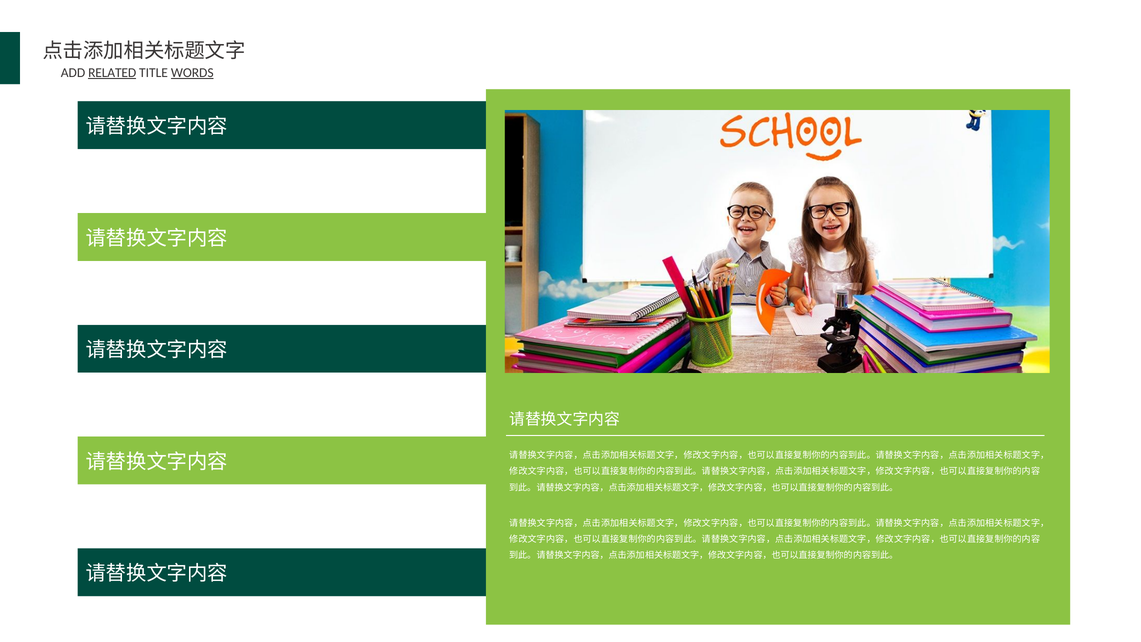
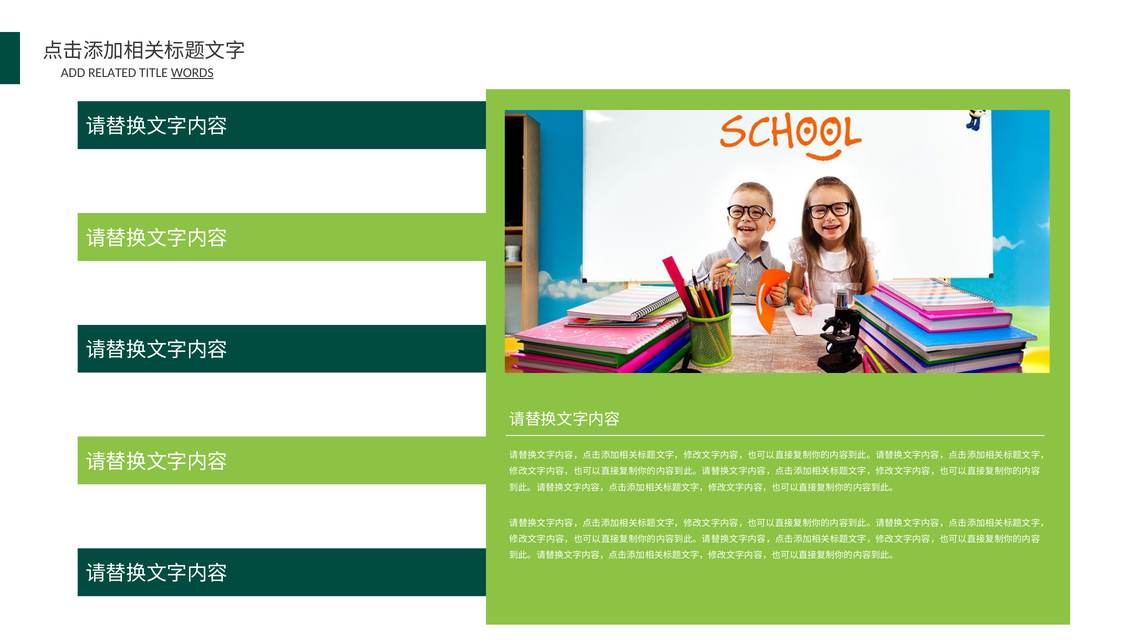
RELATED underline: present -> none
